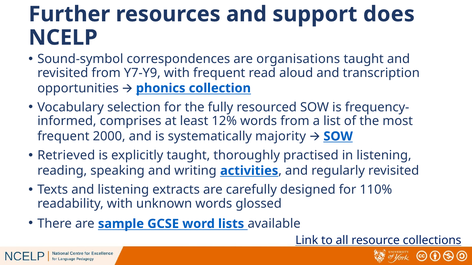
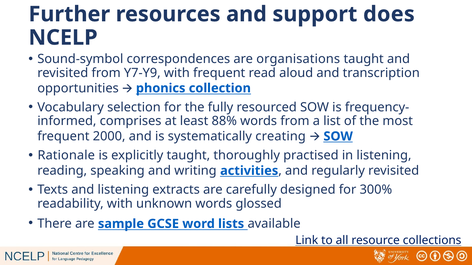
12%: 12% -> 88%
majority: majority -> creating
Retrieved: Retrieved -> Rationale
110%: 110% -> 300%
